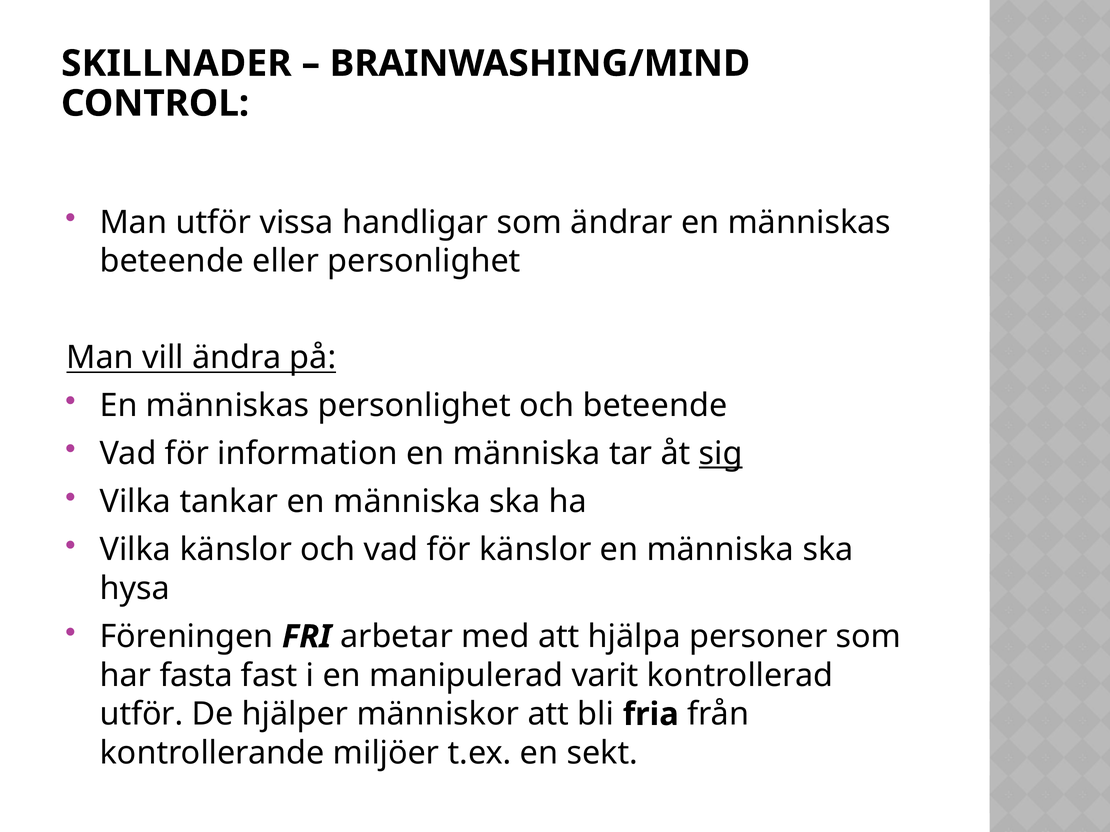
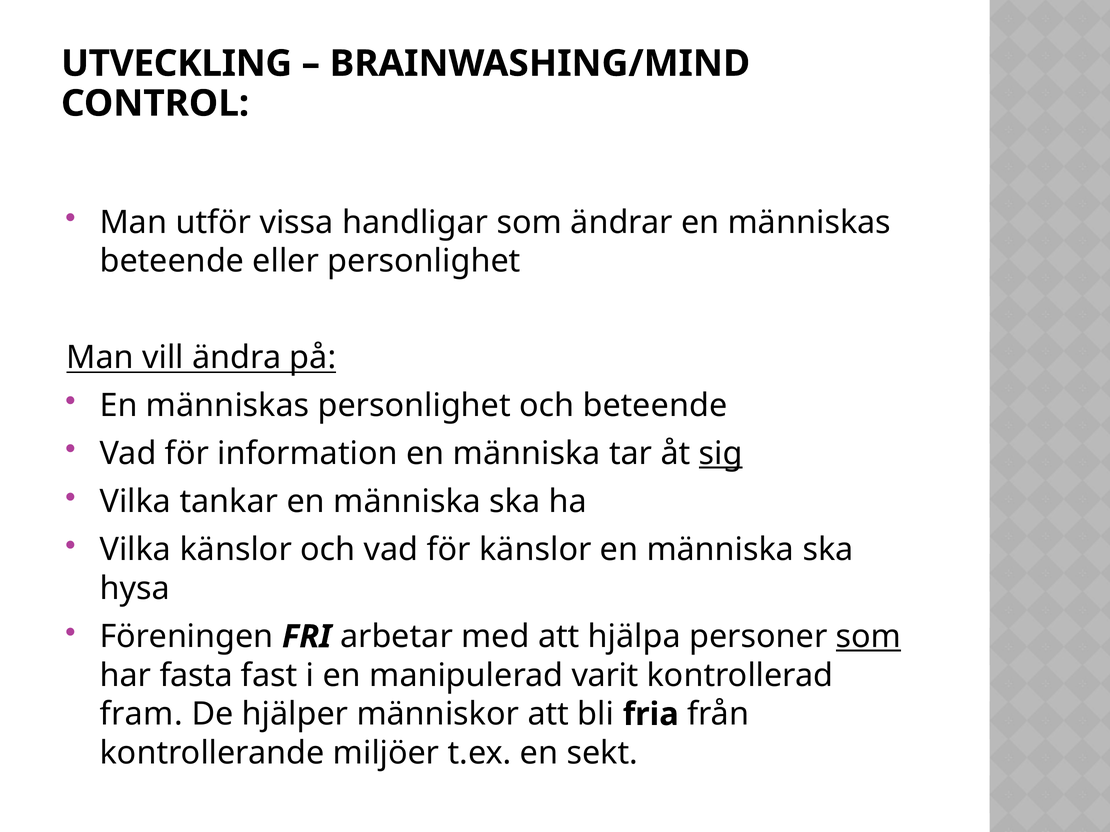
SKILLNADER: SKILLNADER -> UTVECKLING
som at (869, 637) underline: none -> present
utför at (141, 715): utför -> fram
